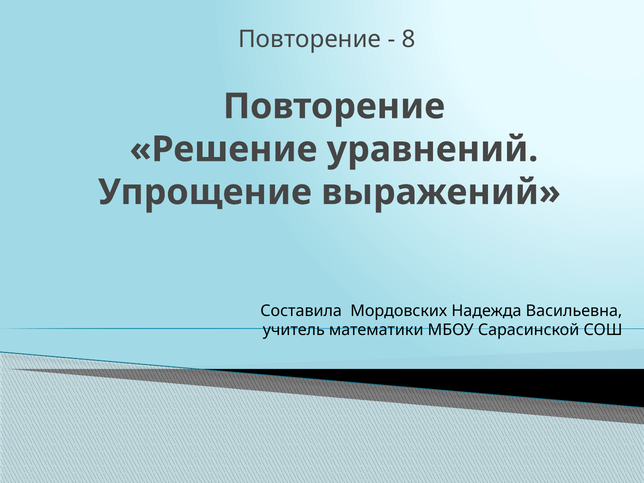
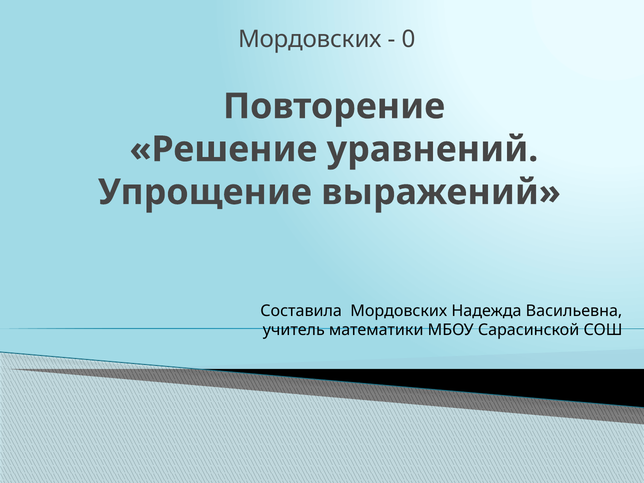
Повторение at (310, 39): Повторение -> Мордовских
8: 8 -> 0
